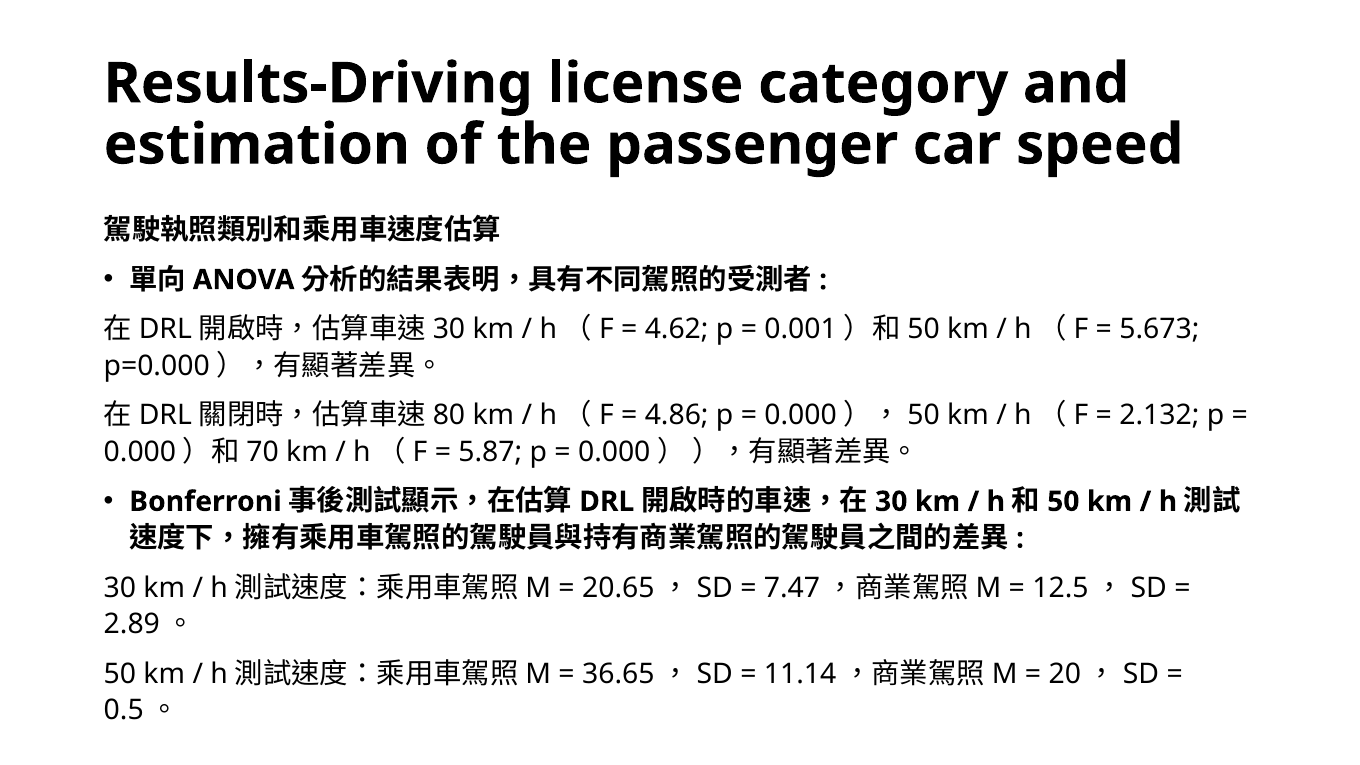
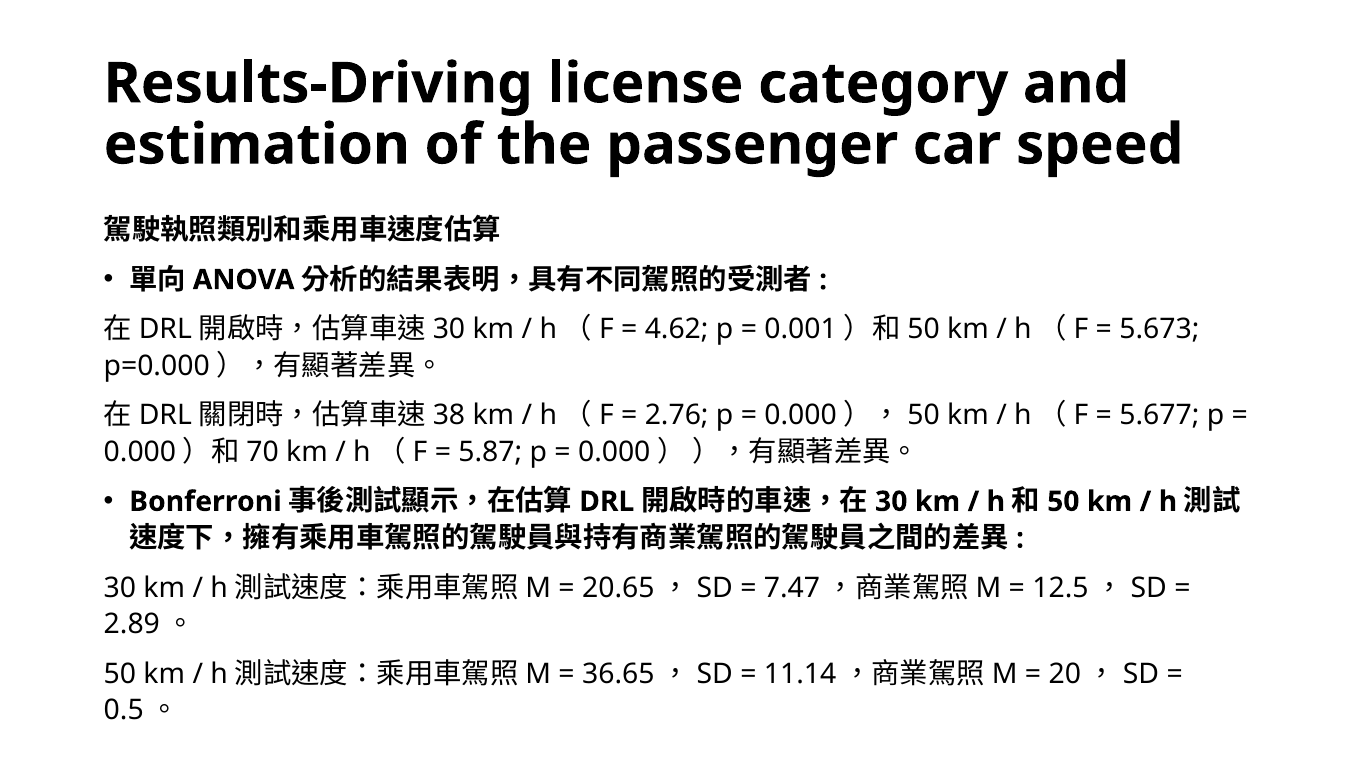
80: 80 -> 38
4.86: 4.86 -> 2.76
2.132: 2.132 -> 5.677
